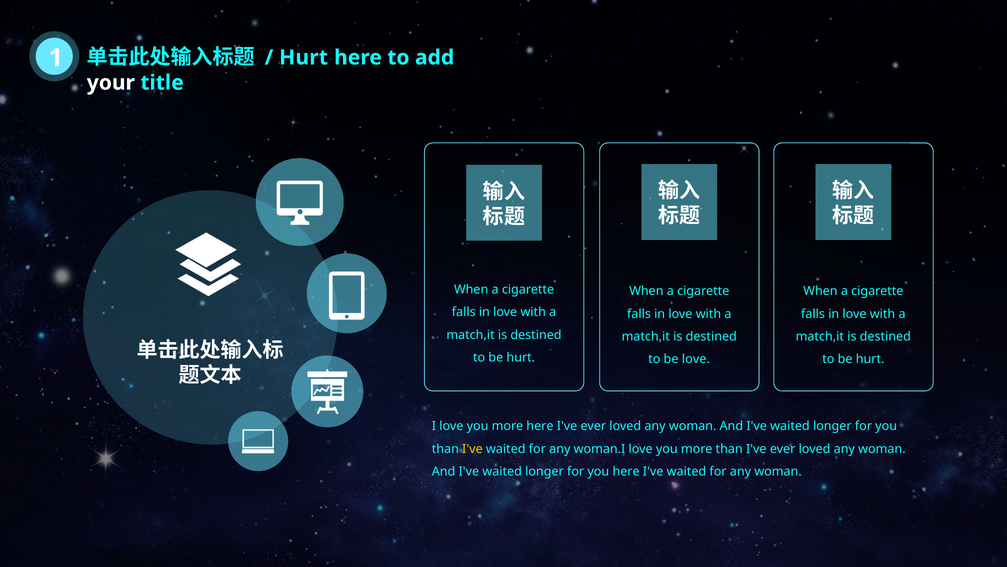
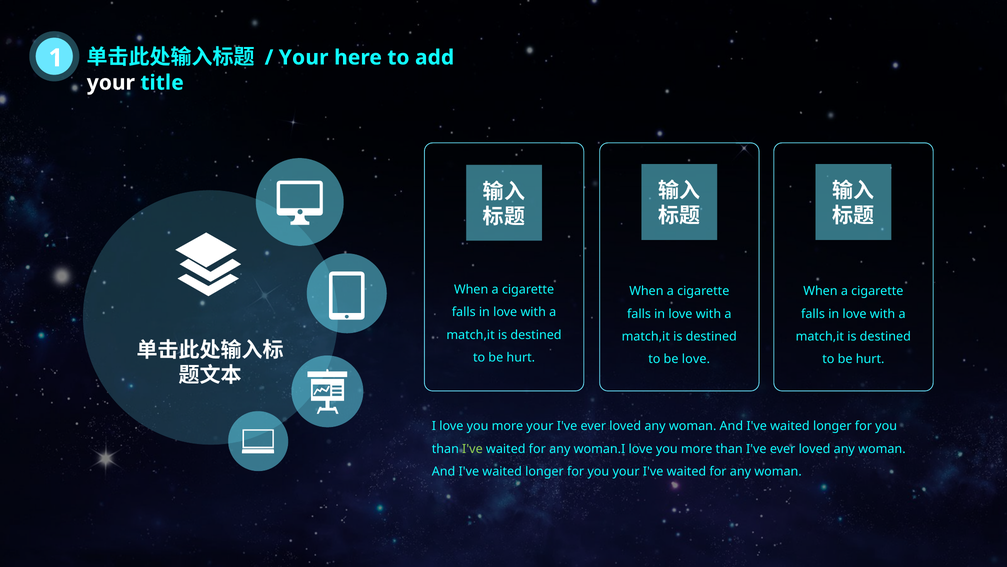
Hurt at (304, 58): Hurt -> Your
more here: here -> your
I've at (472, 448) colour: yellow -> light green
you here: here -> your
